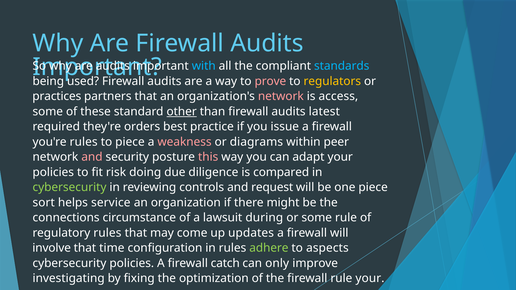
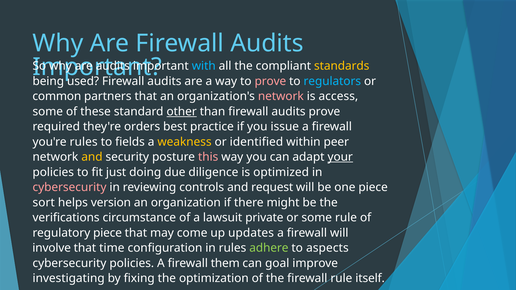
standards colour: light blue -> yellow
regulators colour: yellow -> light blue
practices: practices -> common
audits latest: latest -> prove
to piece: piece -> fields
weakness colour: pink -> yellow
diagrams: diagrams -> identified
and at (92, 157) colour: pink -> yellow
your at (340, 157) underline: none -> present
risk: risk -> just
compared: compared -> optimized
cybersecurity at (69, 188) colour: light green -> pink
service: service -> version
connections: connections -> verifications
during: during -> private
regulatory rules: rules -> piece
catch: catch -> them
only: only -> goal
rule your: your -> itself
